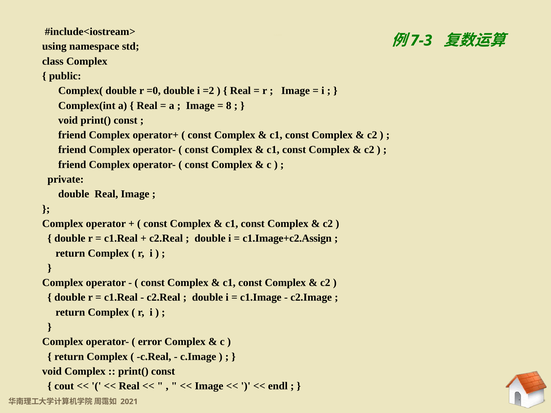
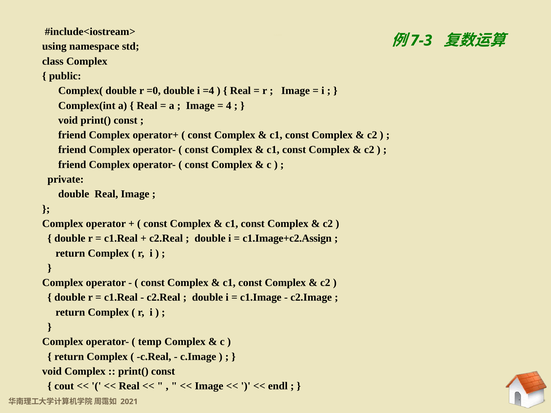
=2: =2 -> =4
8: 8 -> 4
error: error -> temp
